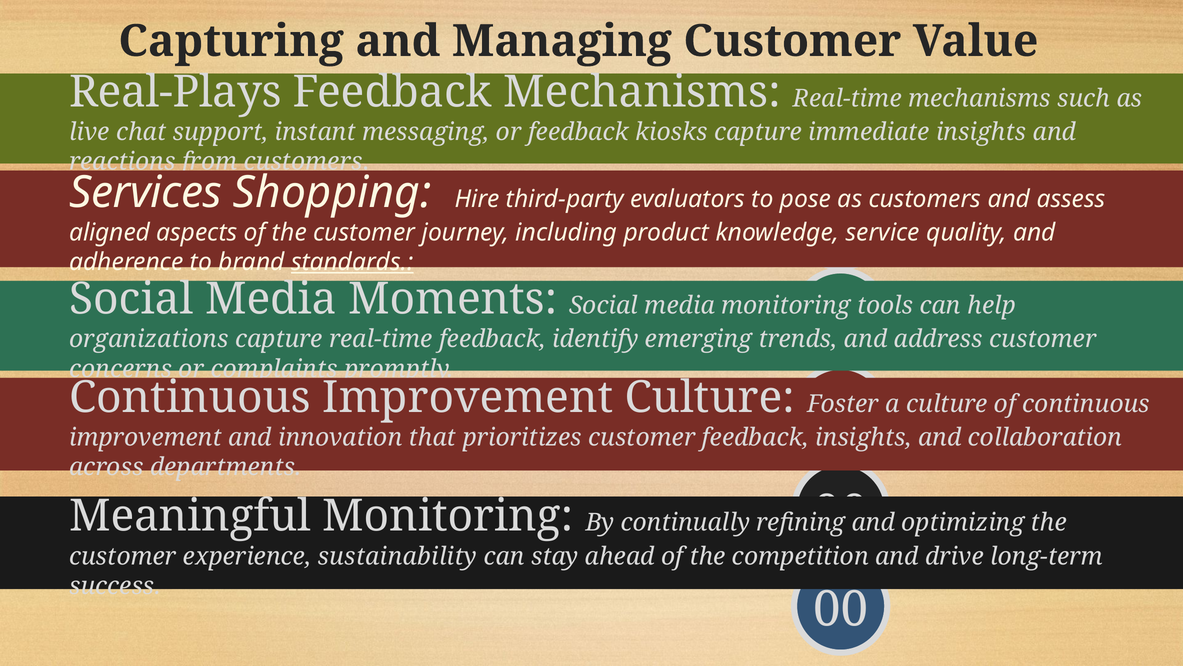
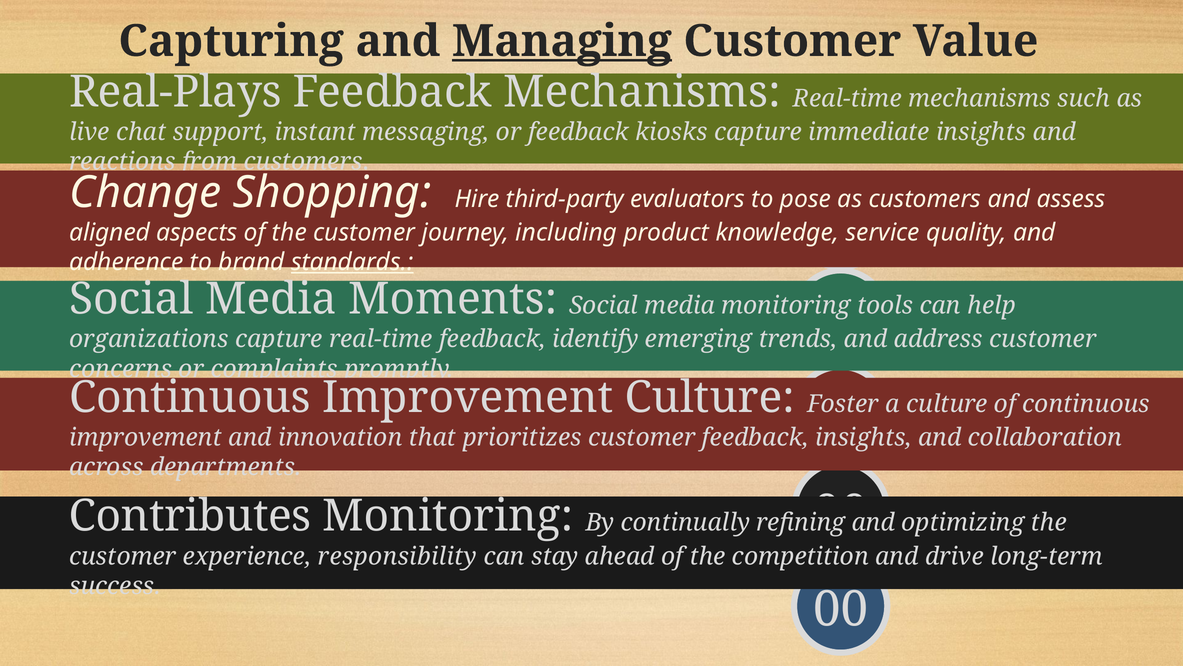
Managing underline: none -> present
Services: Services -> Change
Meaningful: Meaningful -> Contributes
sustainability: sustainability -> responsibility
